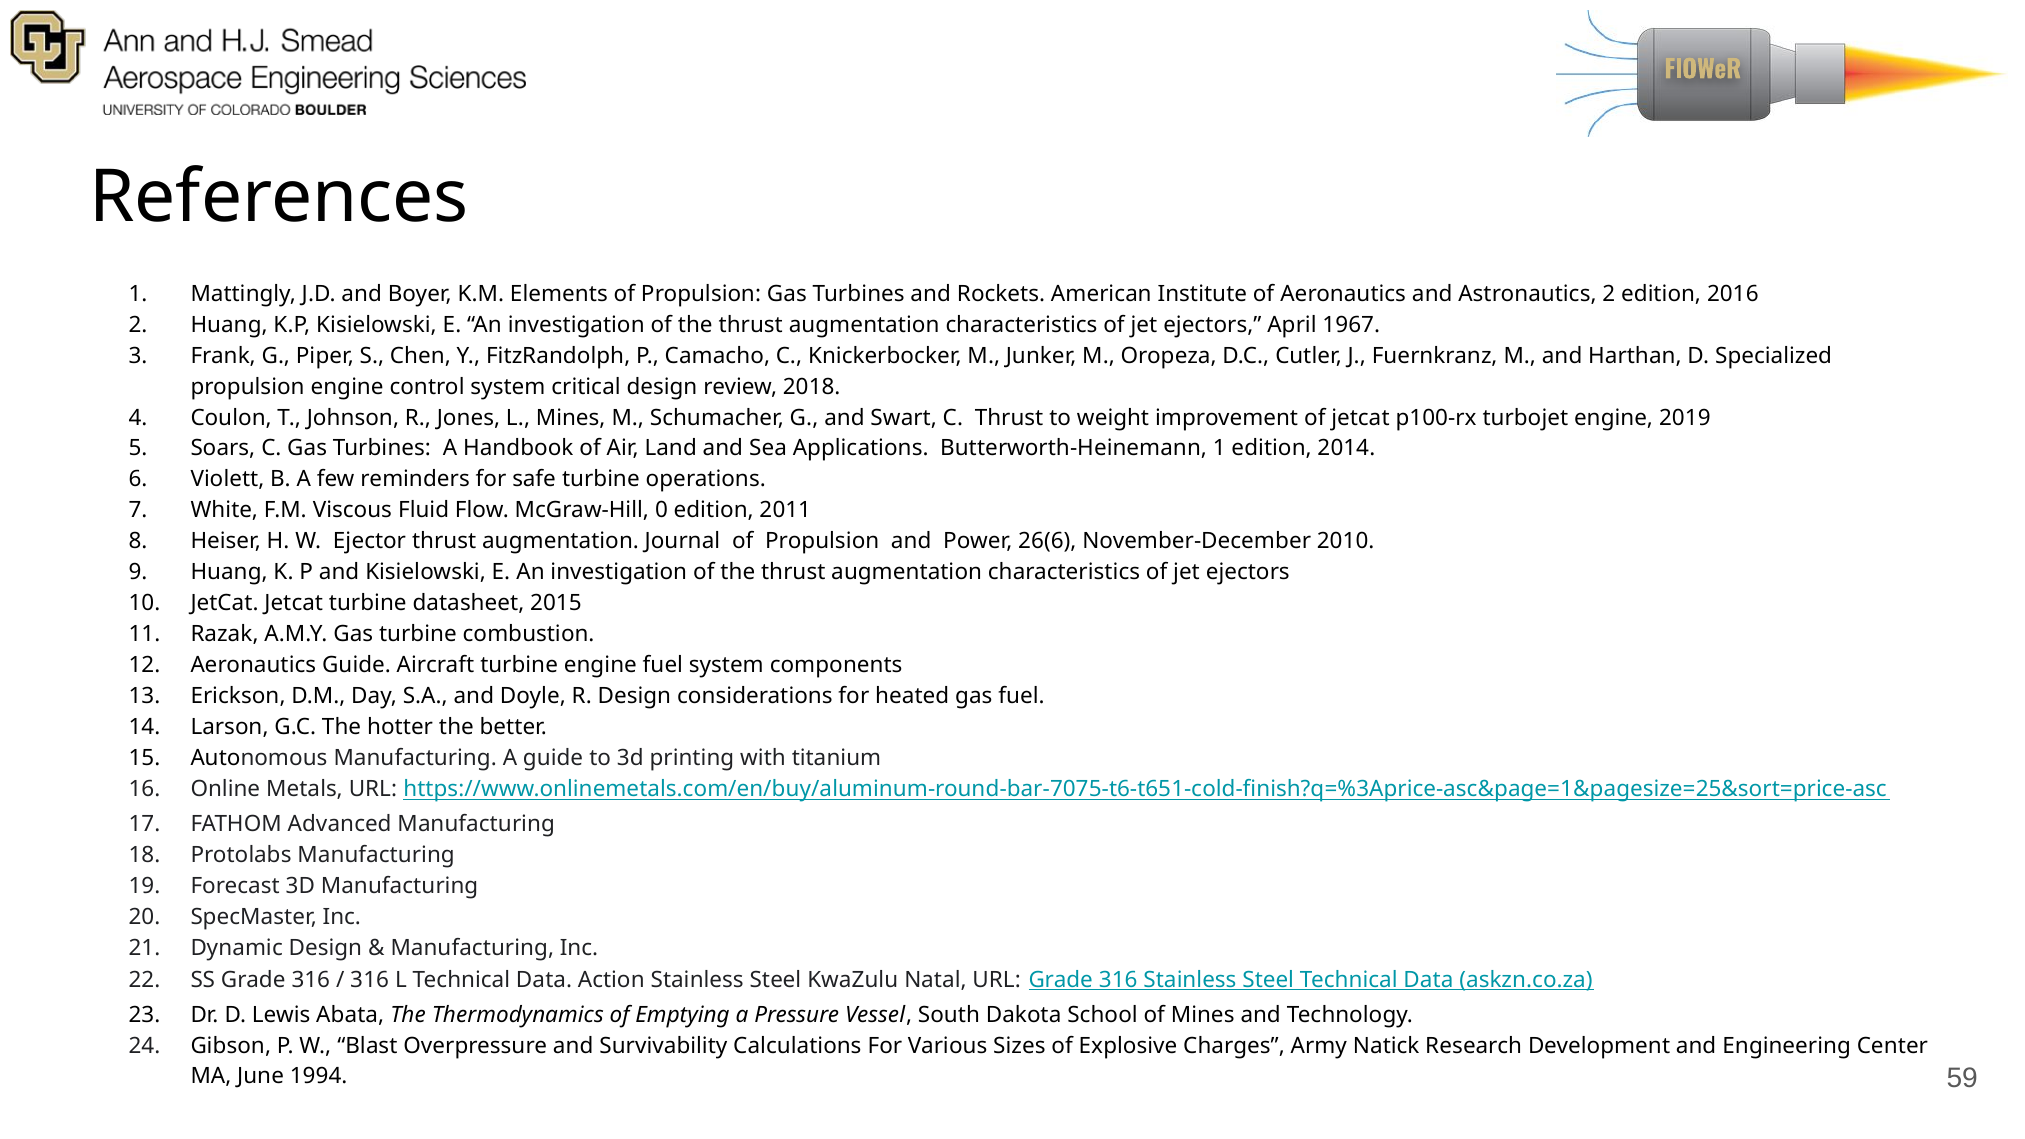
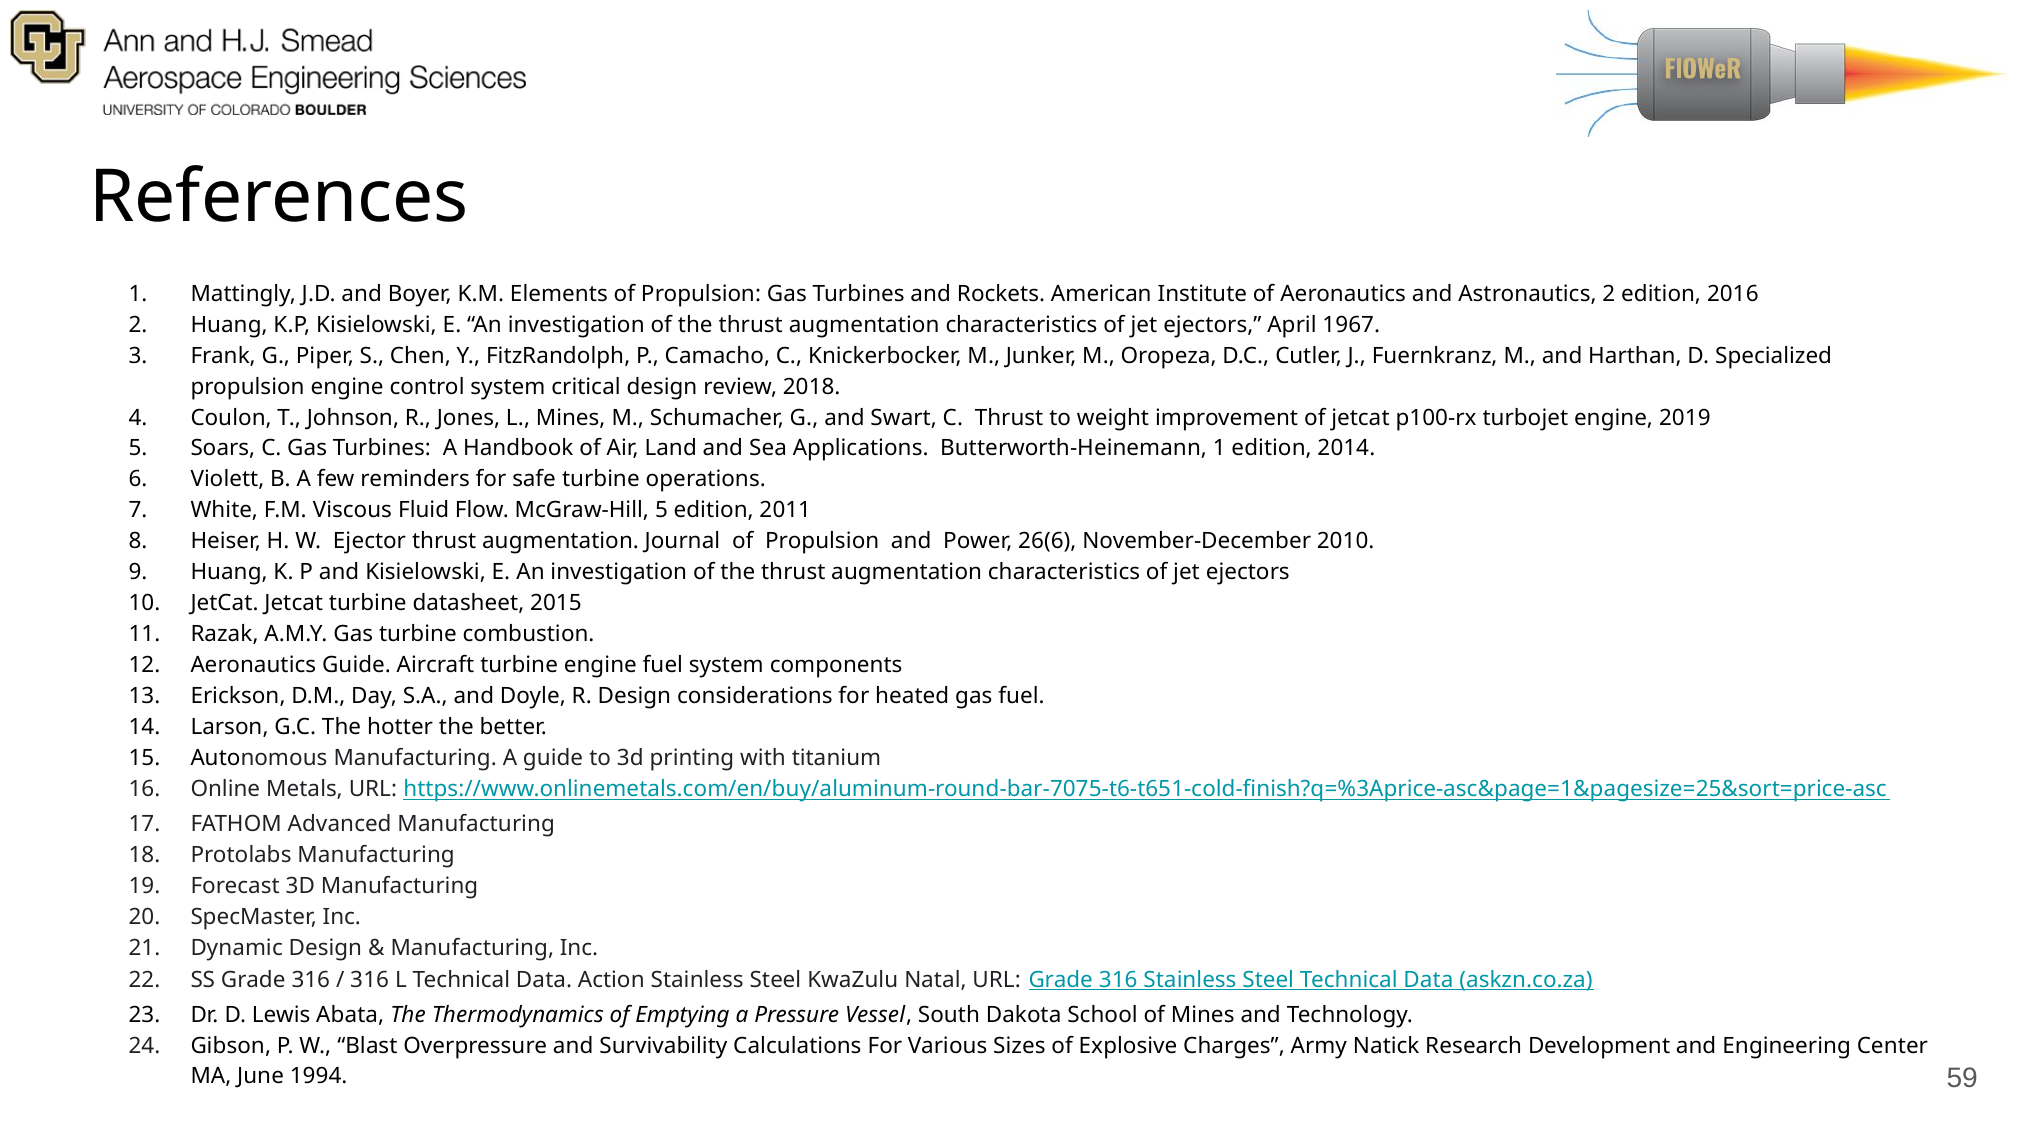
McGraw-Hill 0: 0 -> 5
